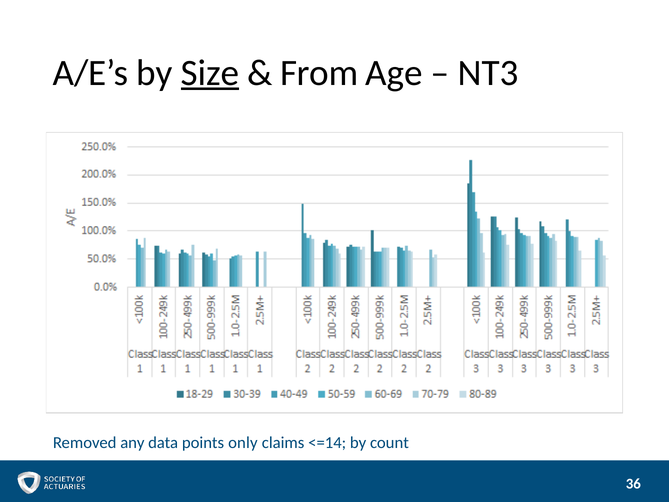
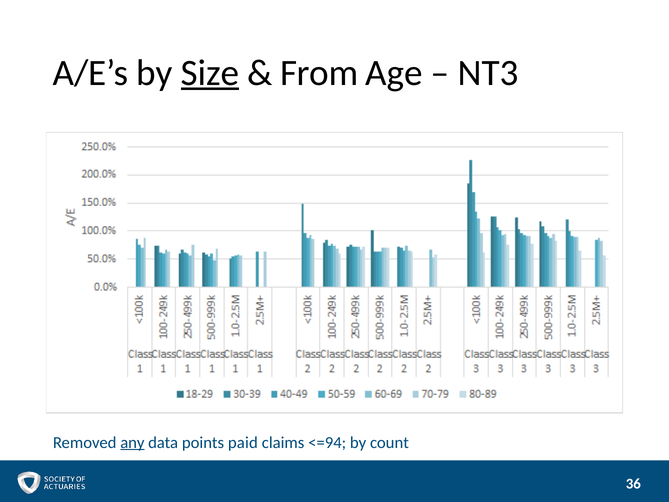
any underline: none -> present
only: only -> paid
<=14: <=14 -> <=94
